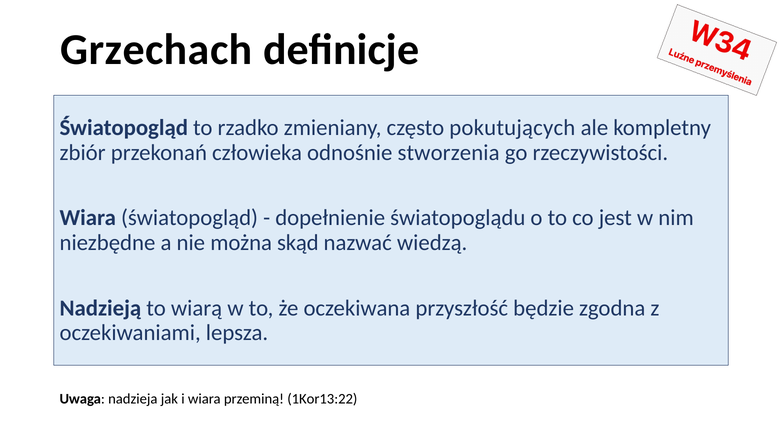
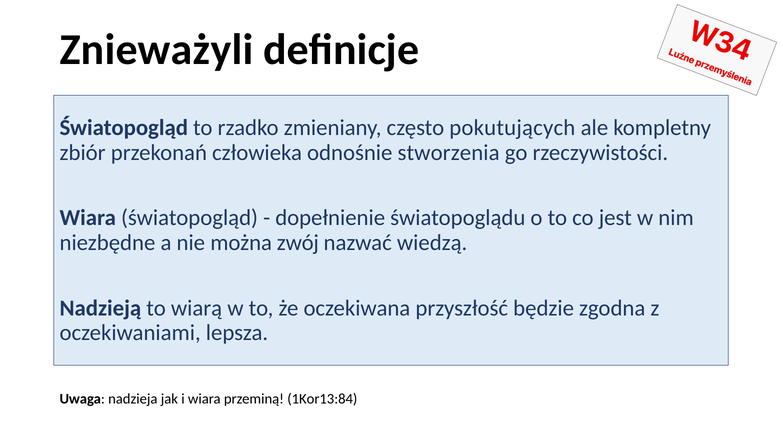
Grzechach: Grzechach -> Znieważyli
skąd: skąd -> zwój
1Kor13:22: 1Kor13:22 -> 1Kor13:84
